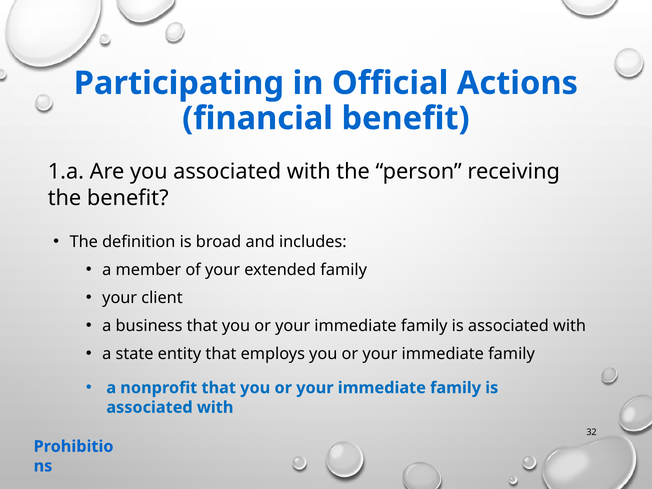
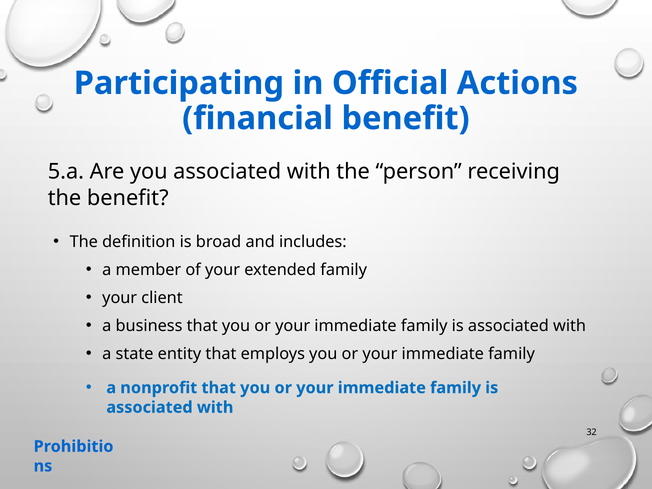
1.a: 1.a -> 5.a
